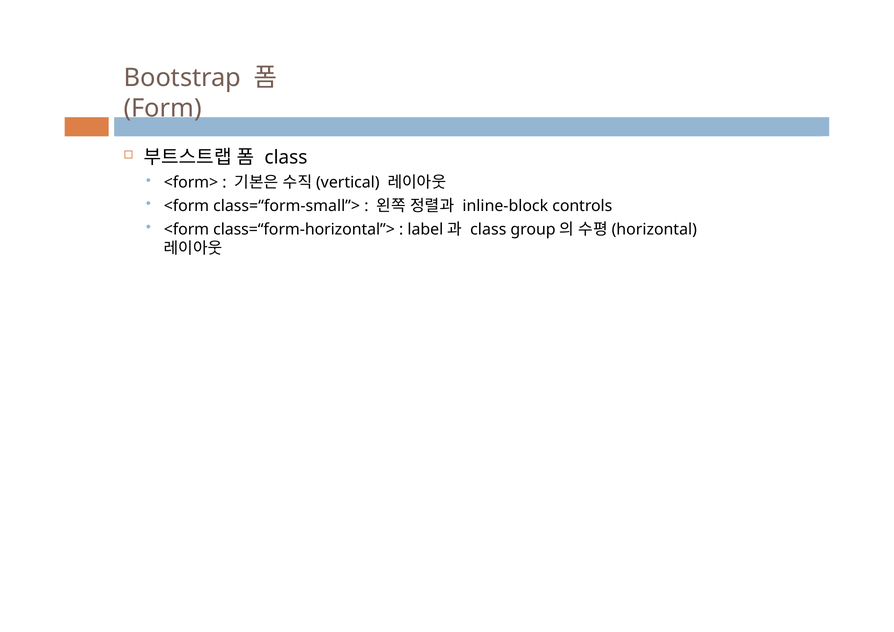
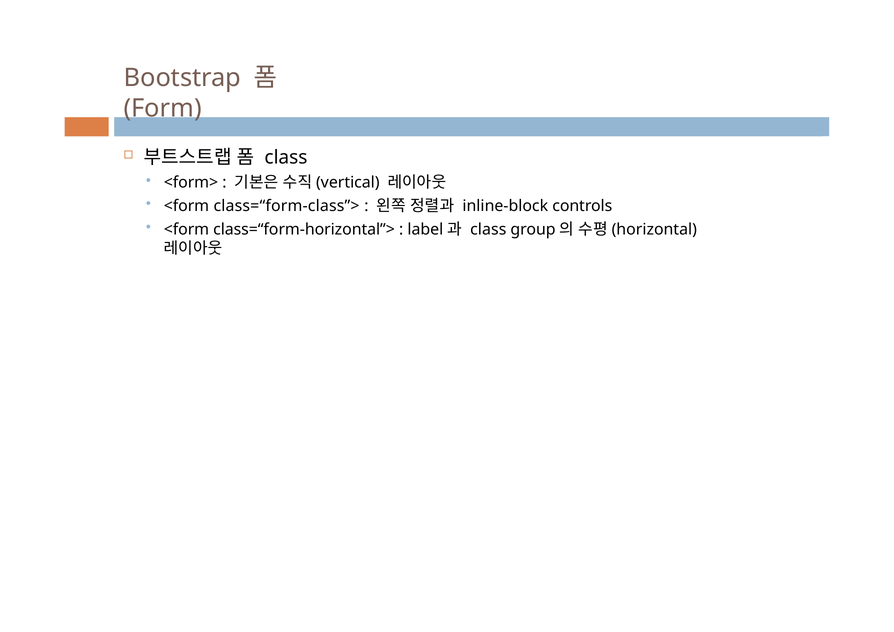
class=“form-small”>: class=“form-small”> -> class=“form-class”>
